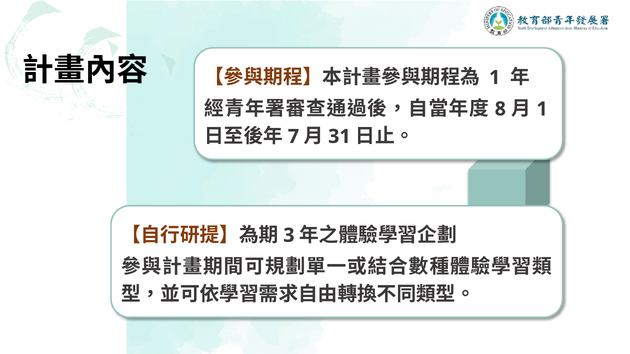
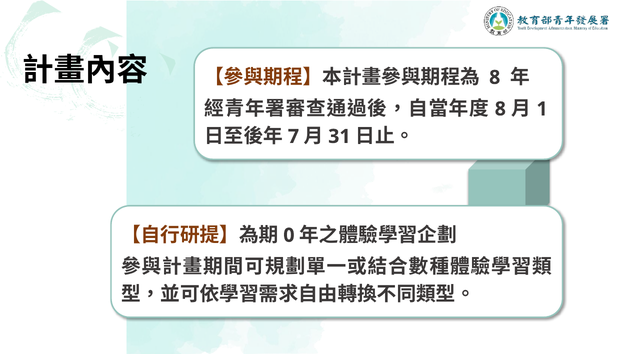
1 at (495, 78): 1 -> 8
3: 3 -> 0
